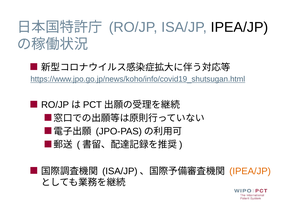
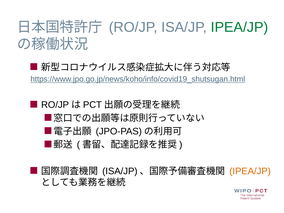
IPEA/JP at (240, 27) colour: black -> green
